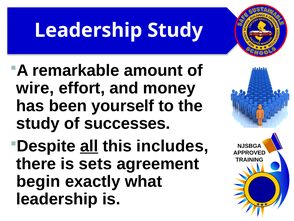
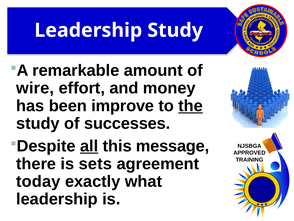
yourself: yourself -> improve
the underline: none -> present
includes: includes -> message
begin: begin -> today
